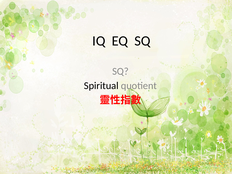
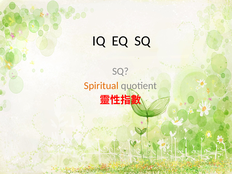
Spiritual colour: black -> orange
